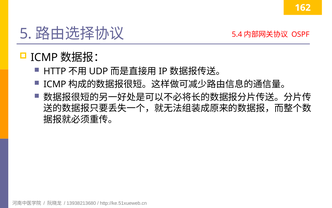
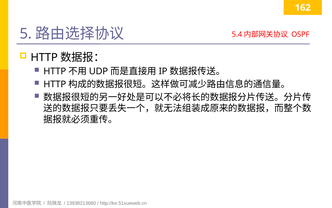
ICMP at (44, 57): ICMP -> HTTP
ICMP at (55, 84): ICMP -> HTTP
